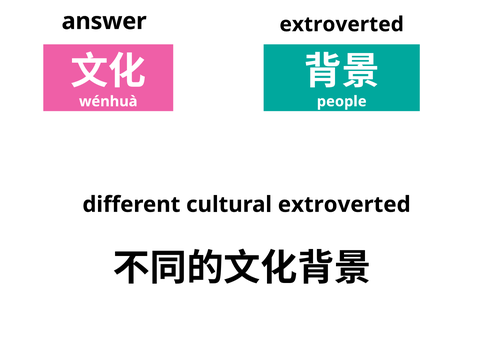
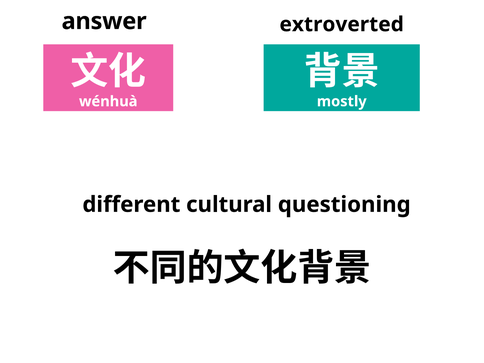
people: people -> mostly
cultural extroverted: extroverted -> questioning
